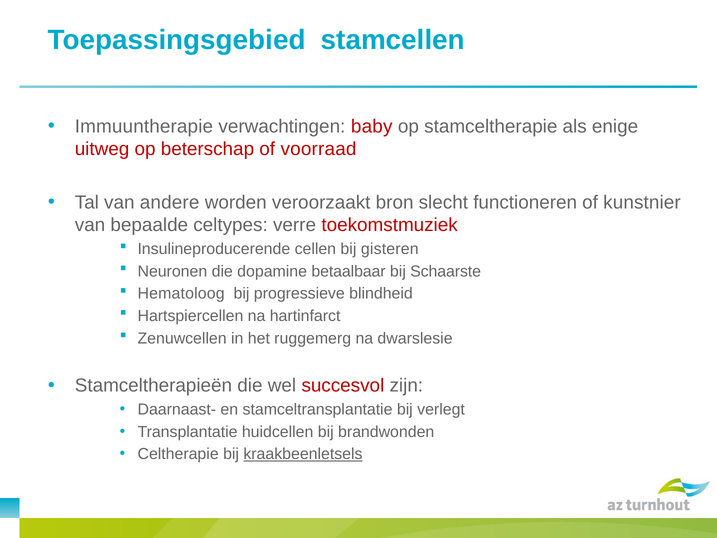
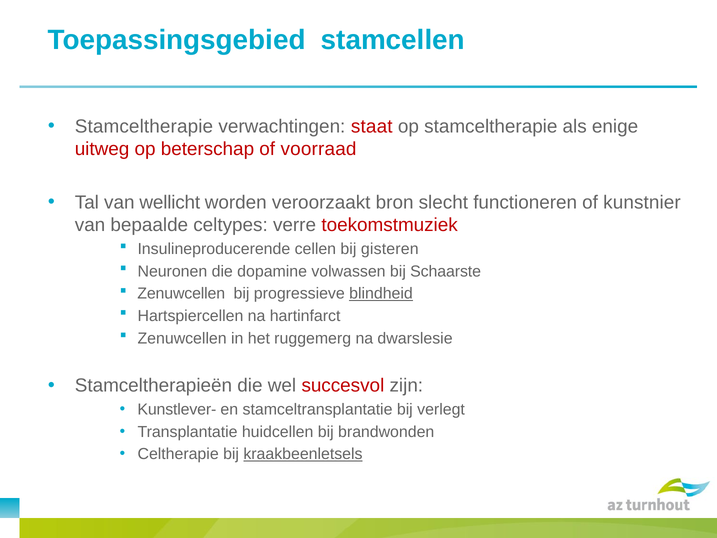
Immuuntherapie at (144, 126): Immuuntherapie -> Stamceltherapie
baby: baby -> staat
andere: andere -> wellicht
betaalbaar: betaalbaar -> volwassen
Hematoloog at (181, 293): Hematoloog -> Zenuwcellen
blindheid underline: none -> present
Daarnaast-: Daarnaast- -> Kunstlever-
